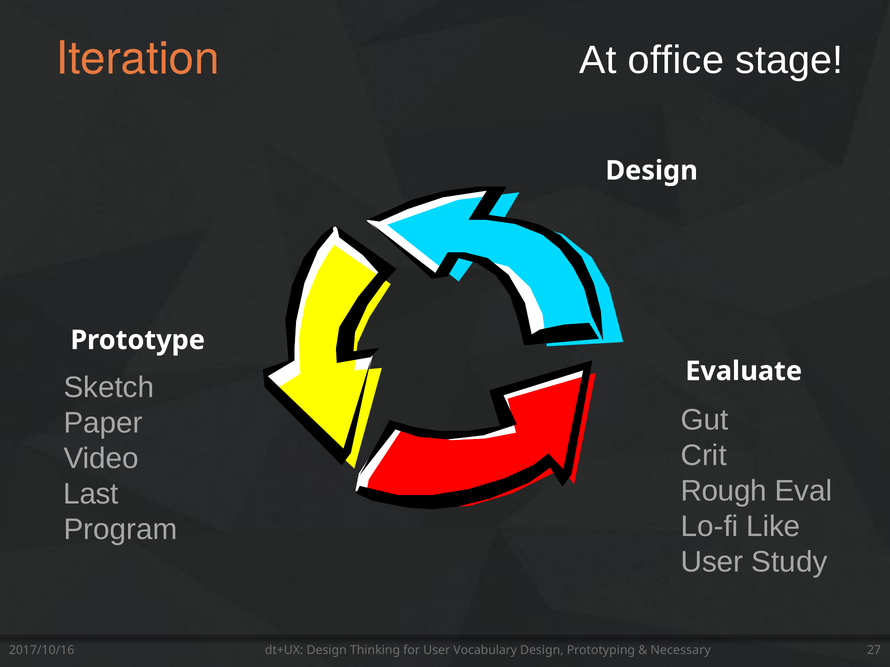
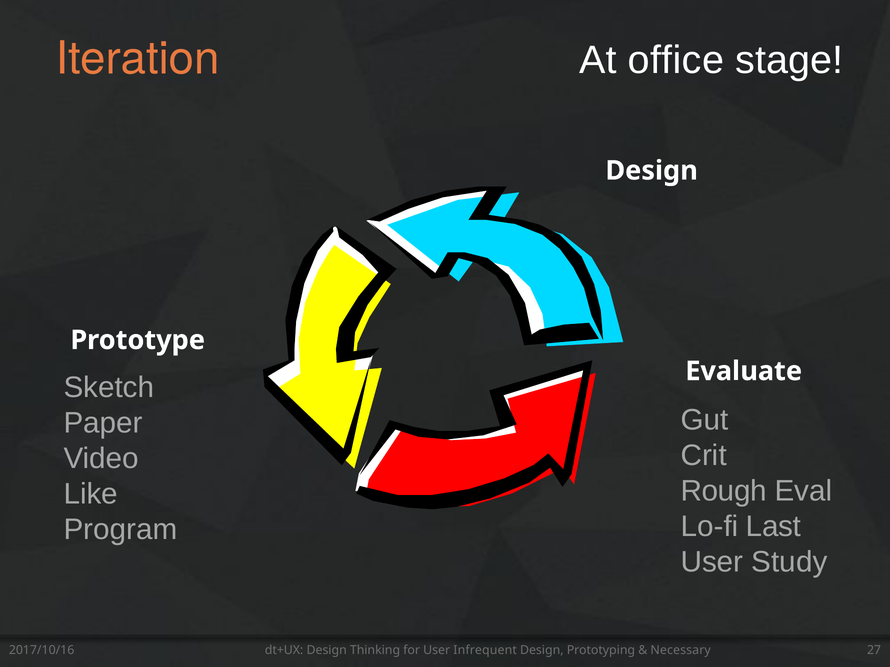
Last: Last -> Like
Like: Like -> Last
Vocabulary: Vocabulary -> Infrequent
